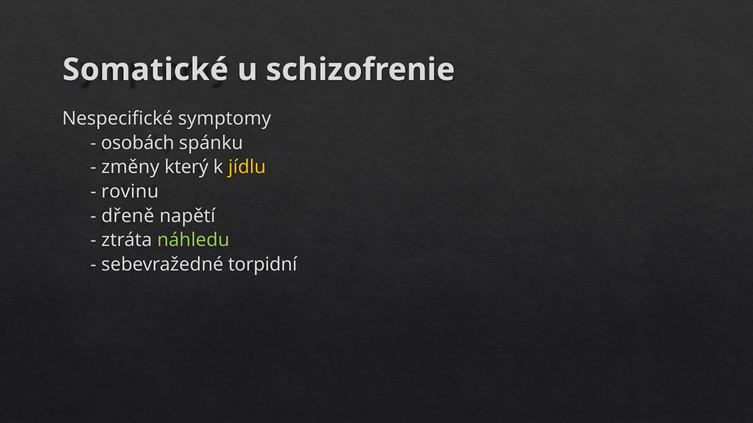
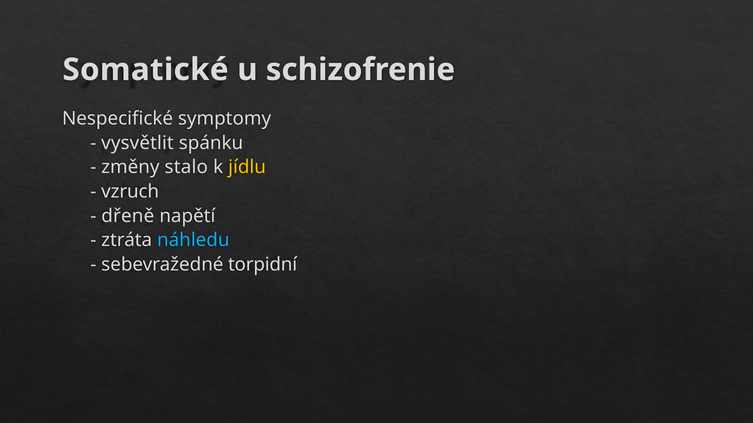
osobách: osobách -> vysvětlit
který: který -> stalo
rovinu: rovinu -> vzruch
náhledu colour: light green -> light blue
